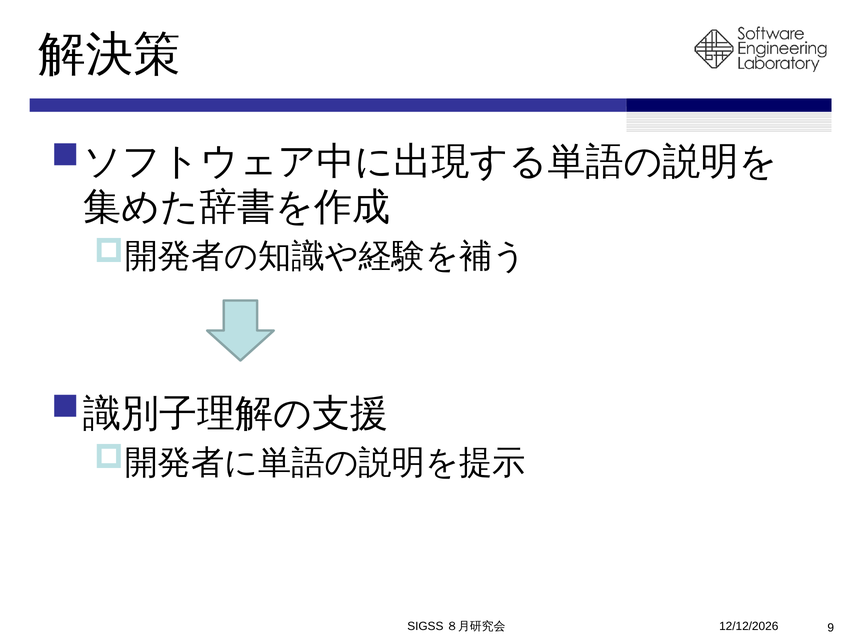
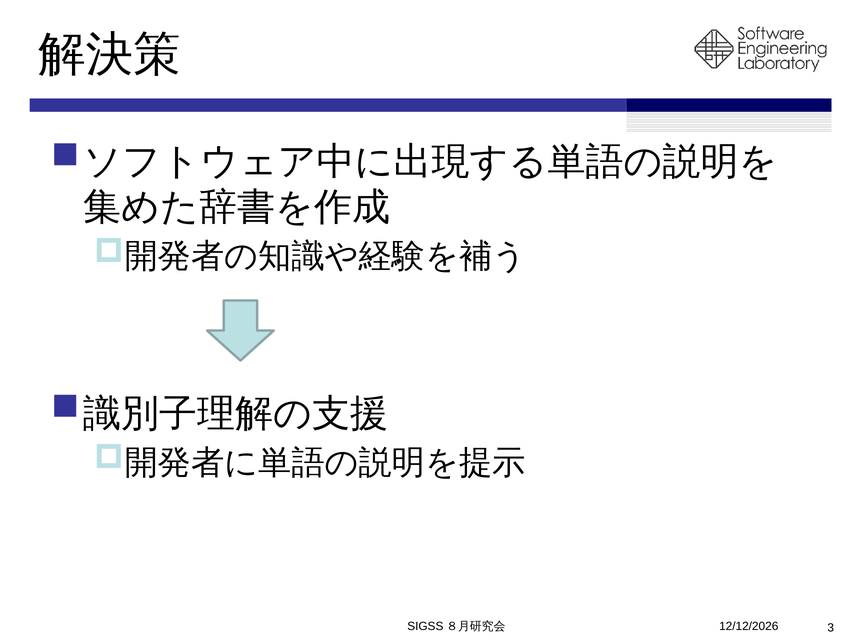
9: 9 -> 3
